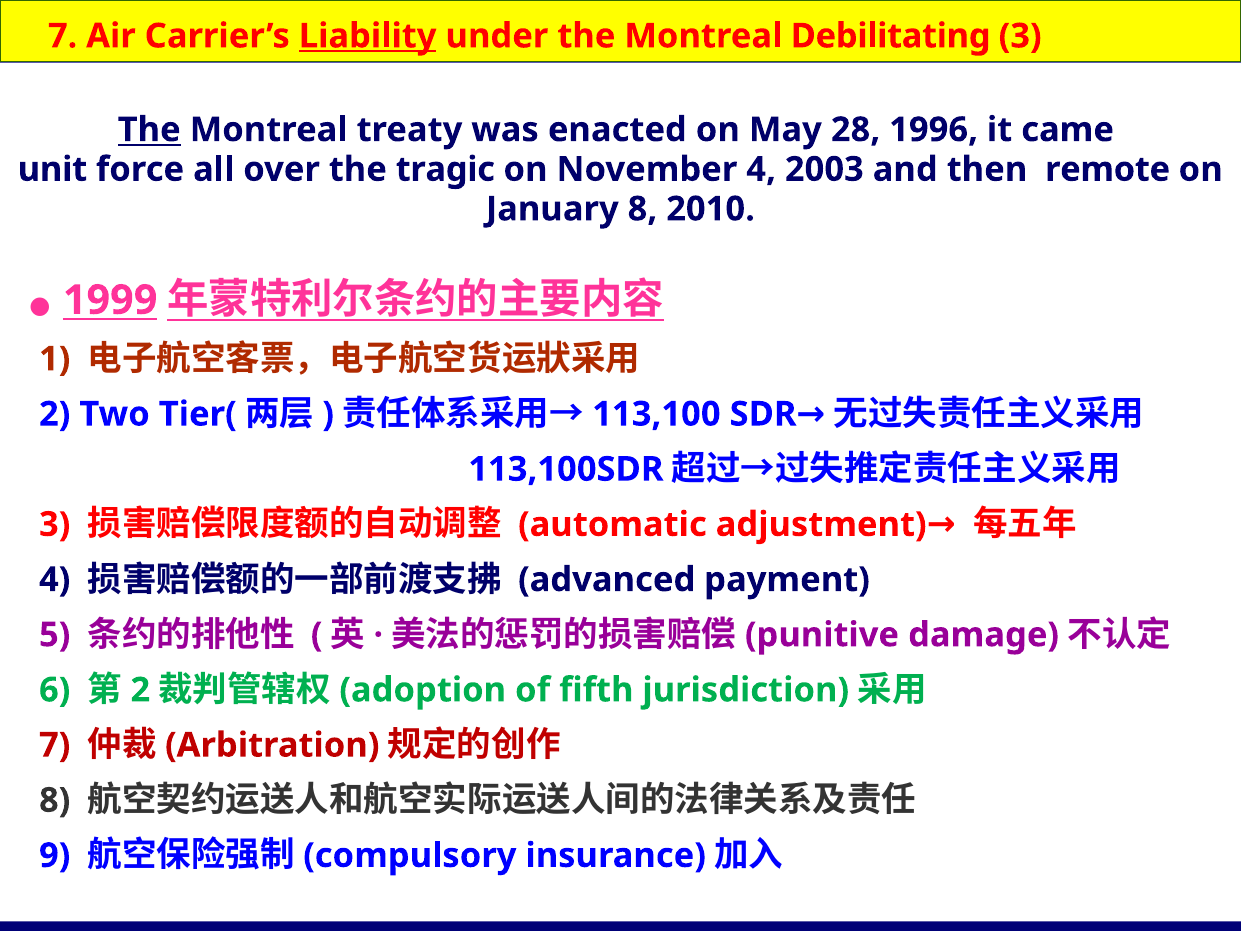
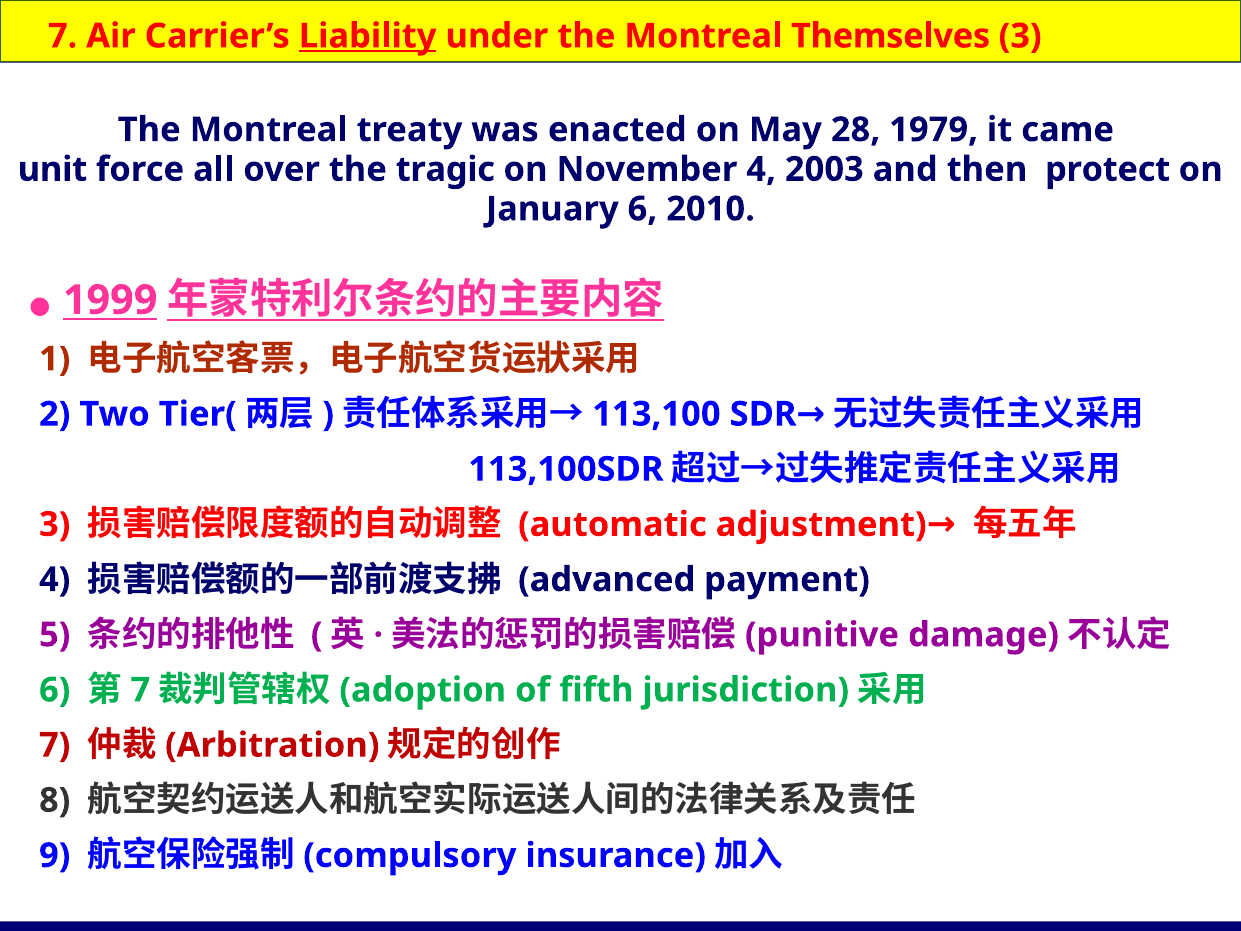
Debilitating: Debilitating -> Themselves
The at (149, 130) underline: present -> none
1996: 1996 -> 1979
remote: remote -> protect
January 8: 8 -> 6
2 at (140, 690): 2 -> 7
